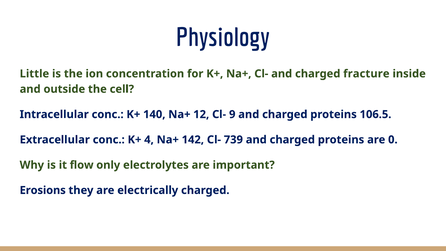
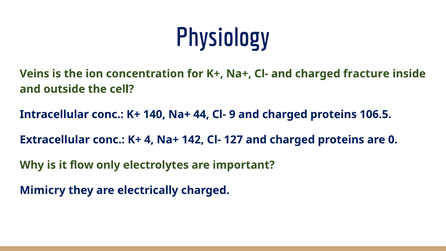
Little: Little -> Veins
12: 12 -> 44
739: 739 -> 127
Erosions: Erosions -> Mimicry
